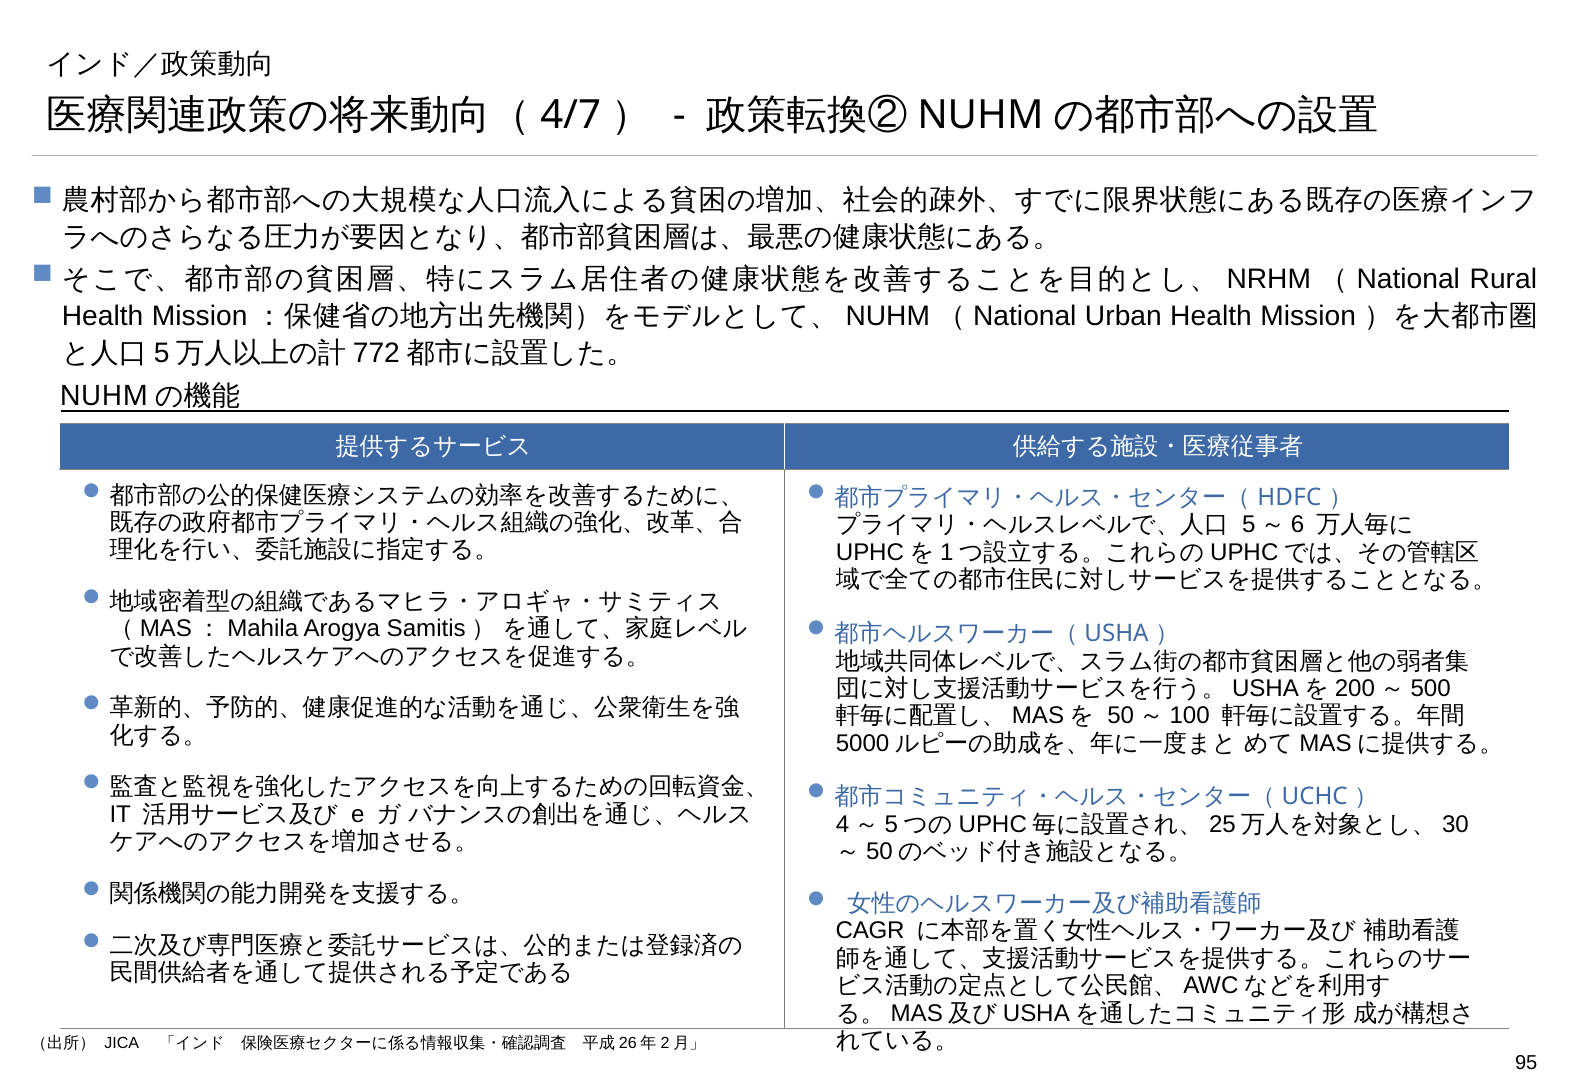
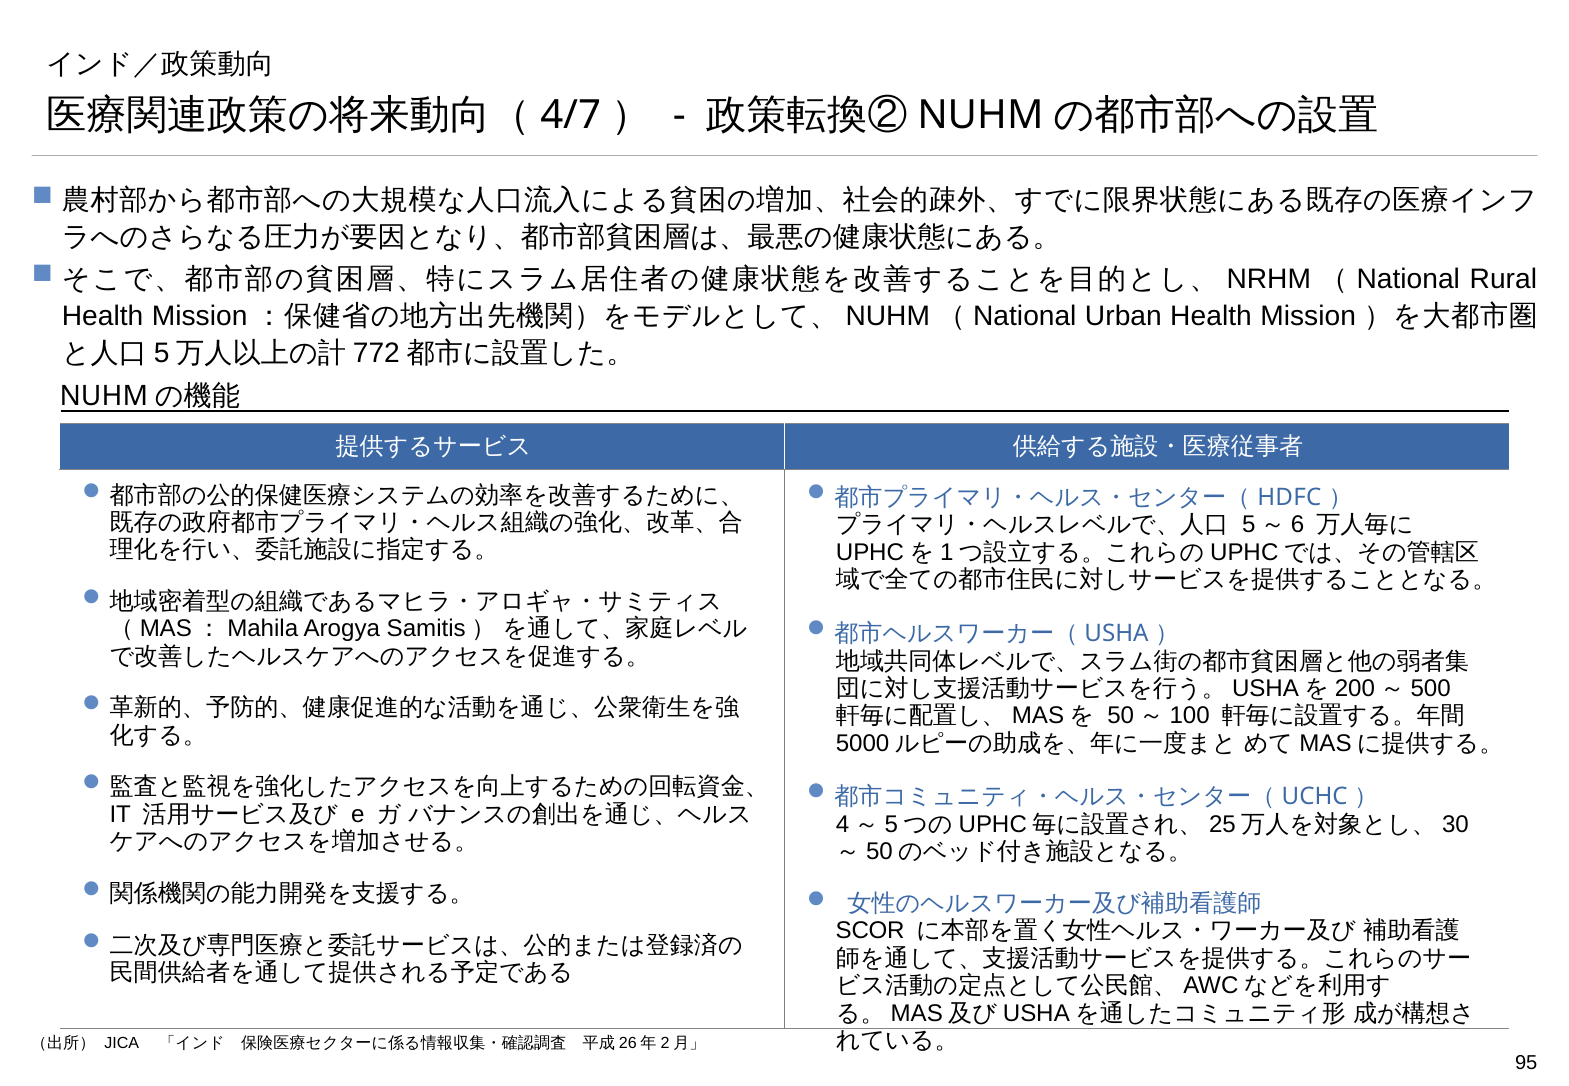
CAGR: CAGR -> SCOR
